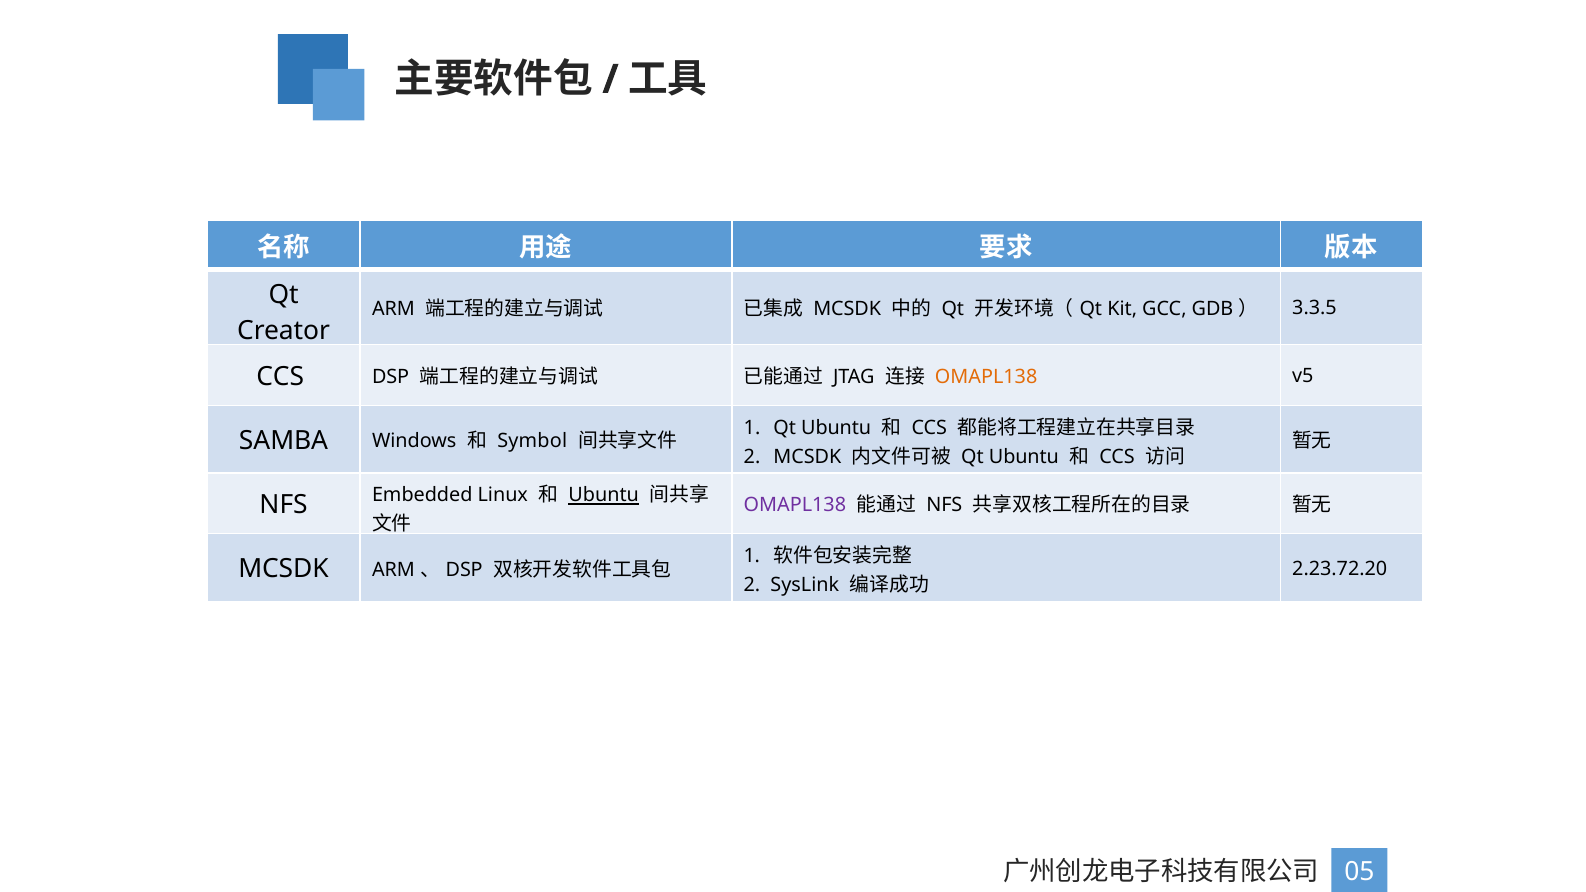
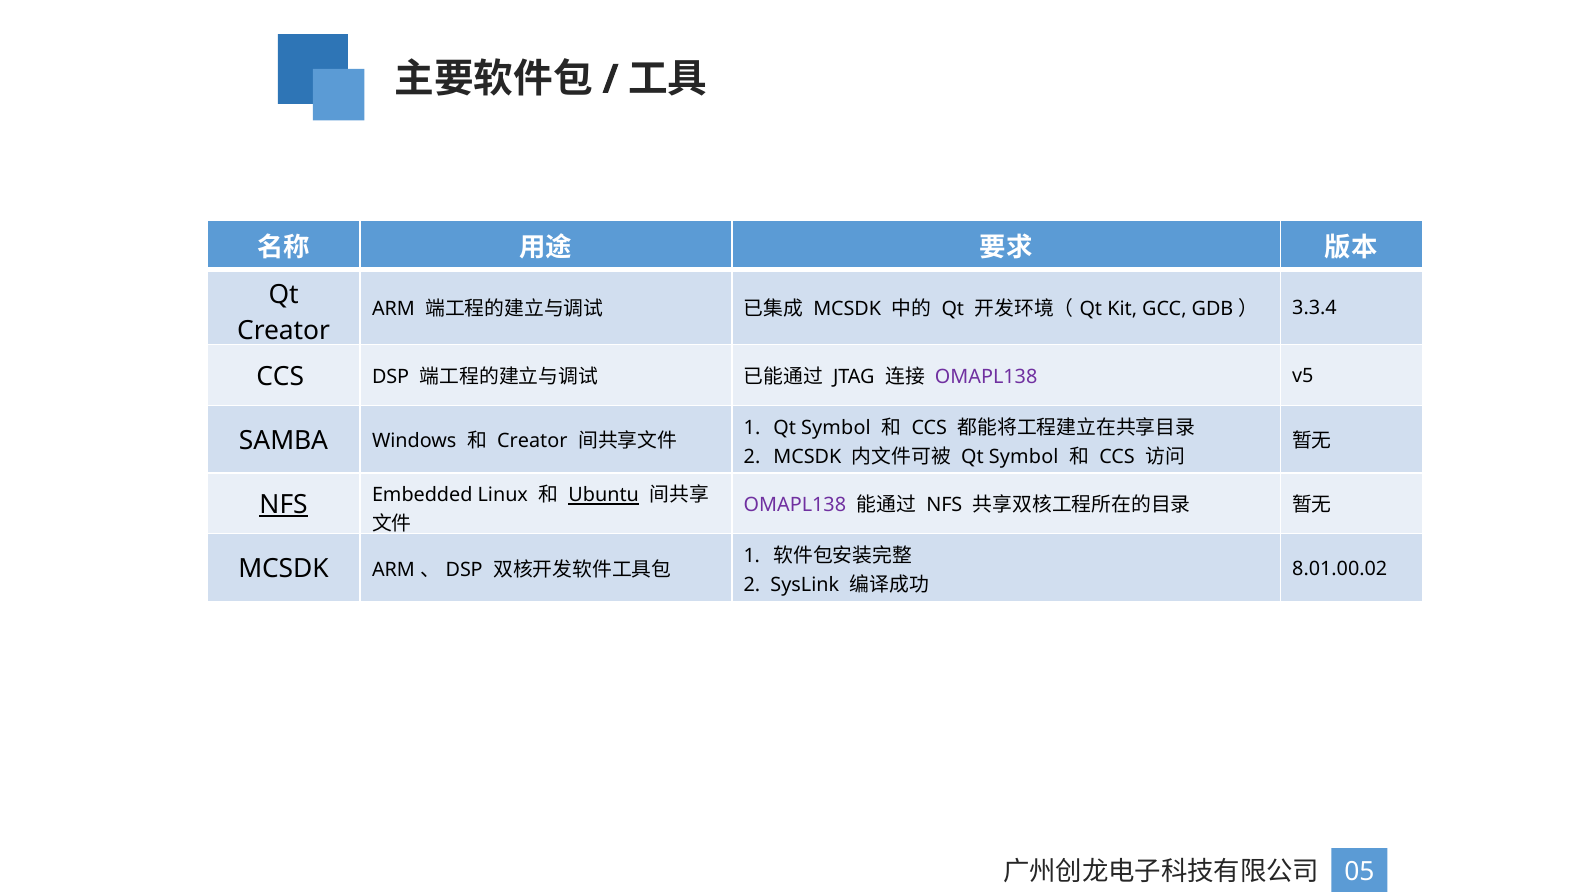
3.3.5: 3.3.5 -> 3.3.4
OMAPL138 at (986, 377) colour: orange -> purple
Ubuntu at (836, 428): Ubuntu -> Symbol
Symbol at (532, 441): Symbol -> Creator
Ubuntu at (1024, 457): Ubuntu -> Symbol
NFS at (284, 505) underline: none -> present
2.23.72.20: 2.23.72.20 -> 8.01.00.02
